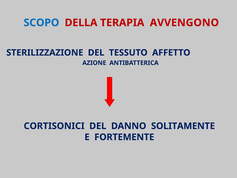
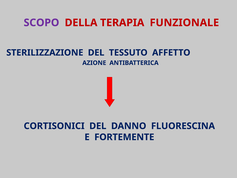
SCOPO colour: blue -> purple
AVVENGONO: AVVENGONO -> FUNZIONALE
SOLITAMENTE: SOLITAMENTE -> FLUORESCINA
